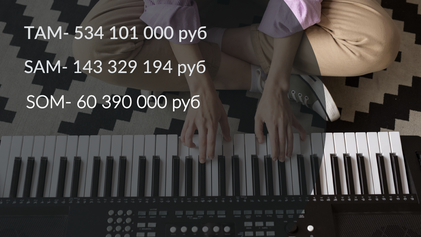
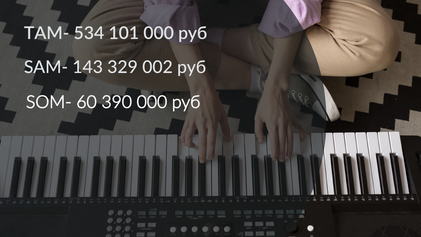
194: 194 -> 002
